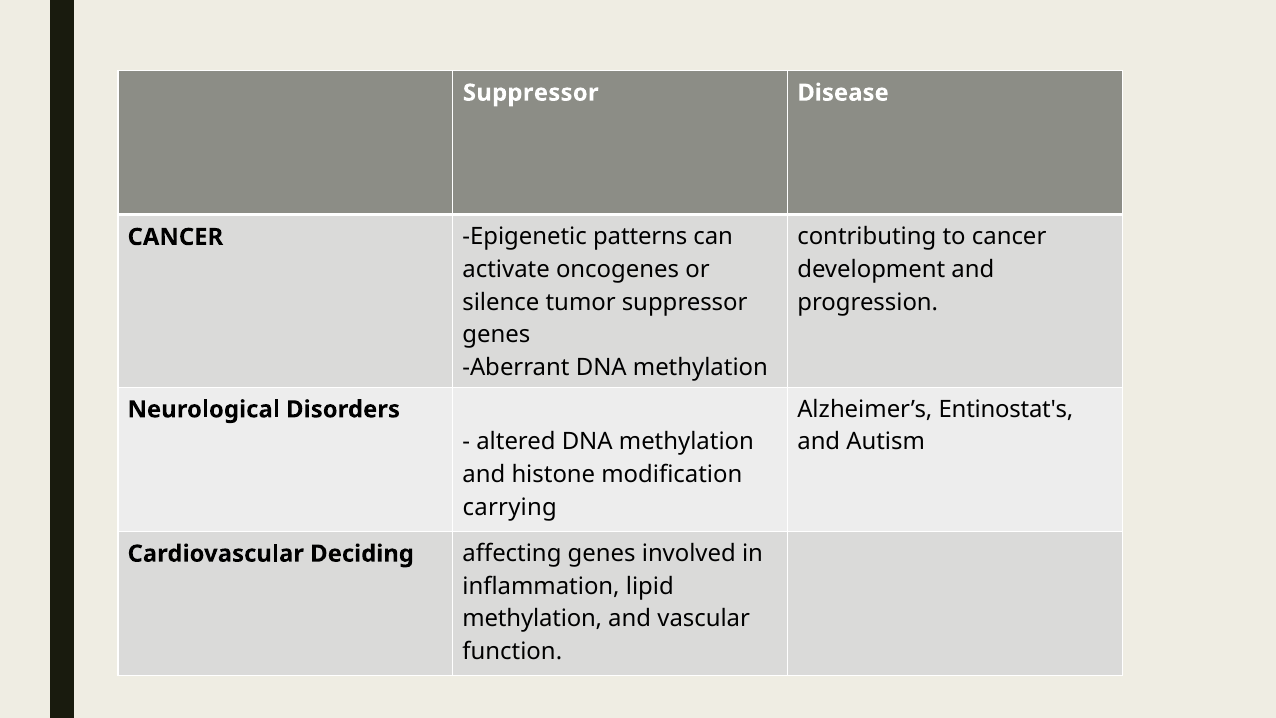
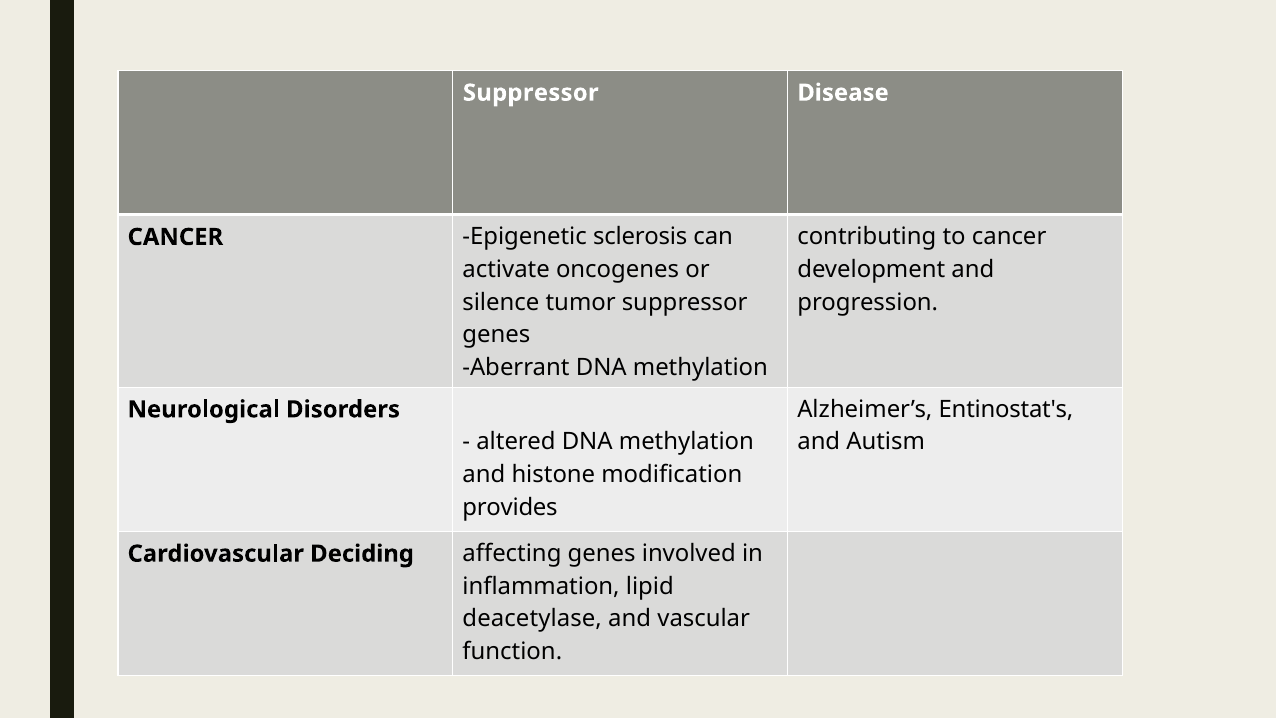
patterns: patterns -> sclerosis
carrying: carrying -> provides
methylation at (532, 619): methylation -> deacetylase
